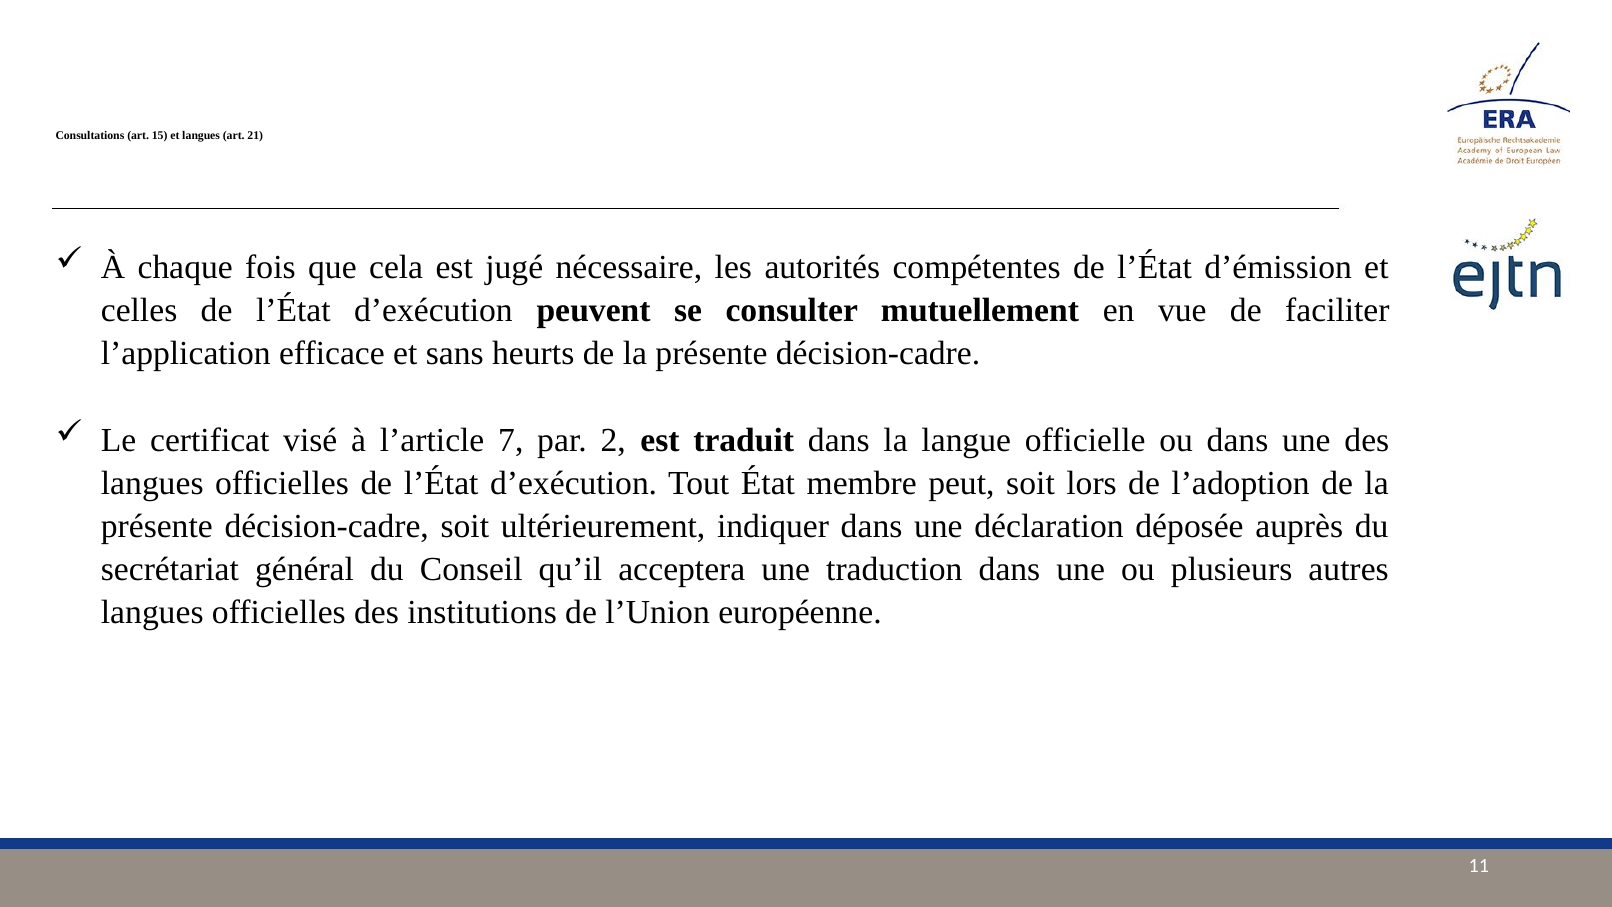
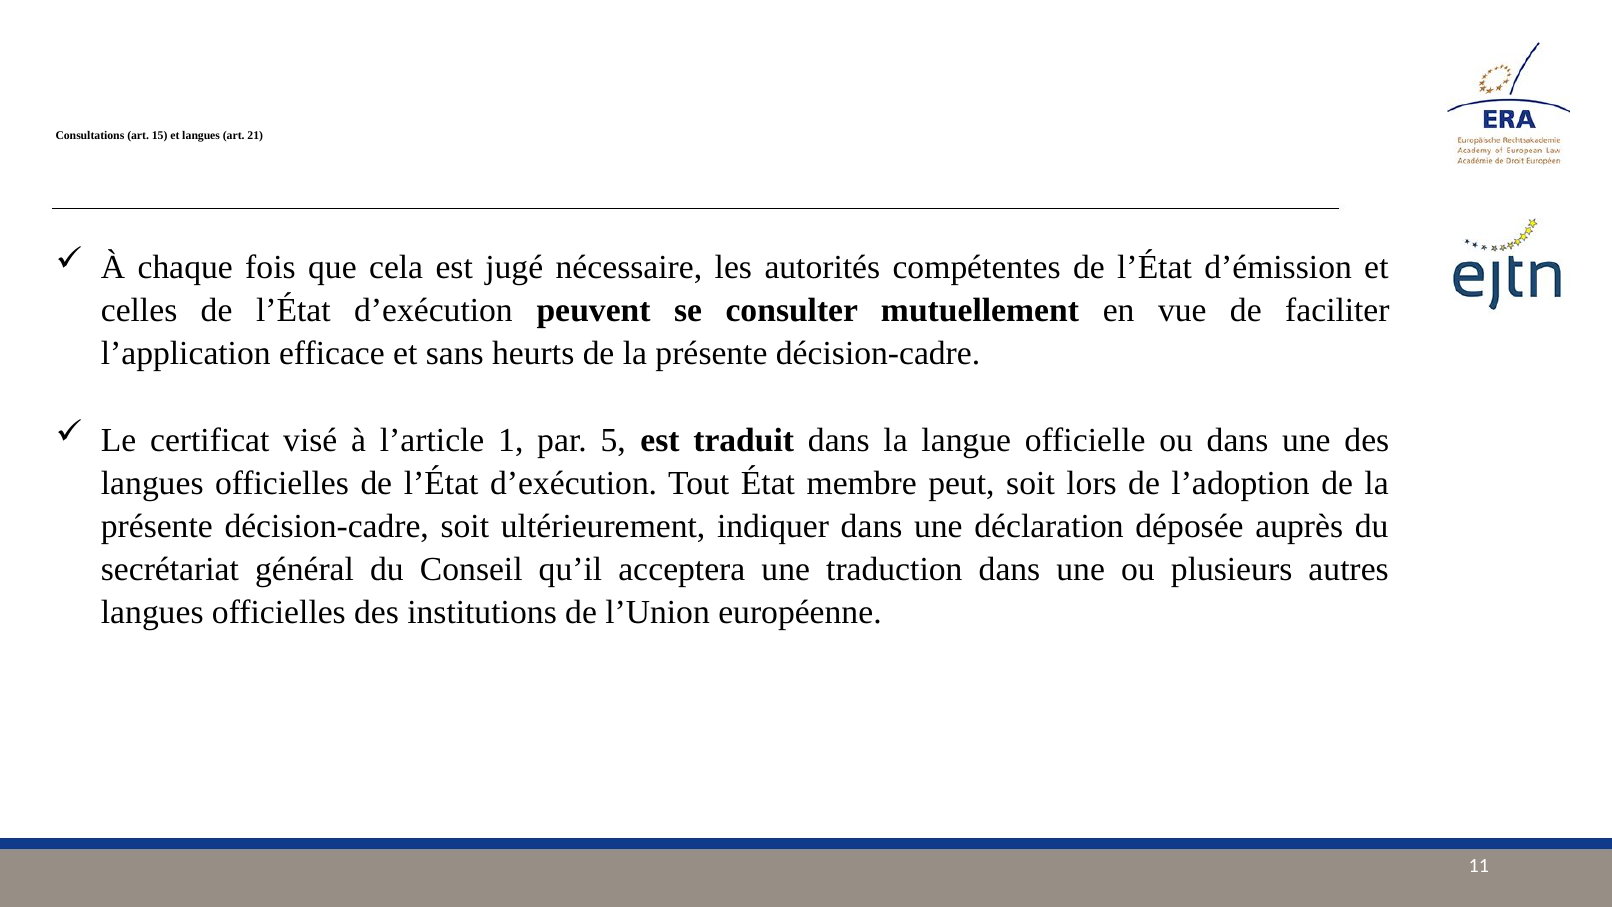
7: 7 -> 1
2: 2 -> 5
